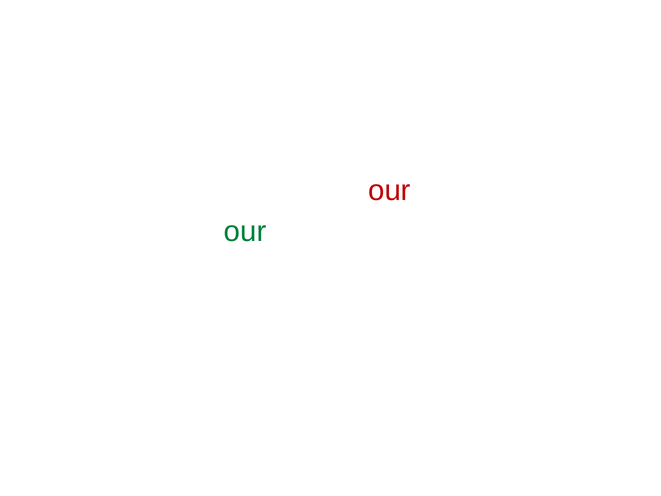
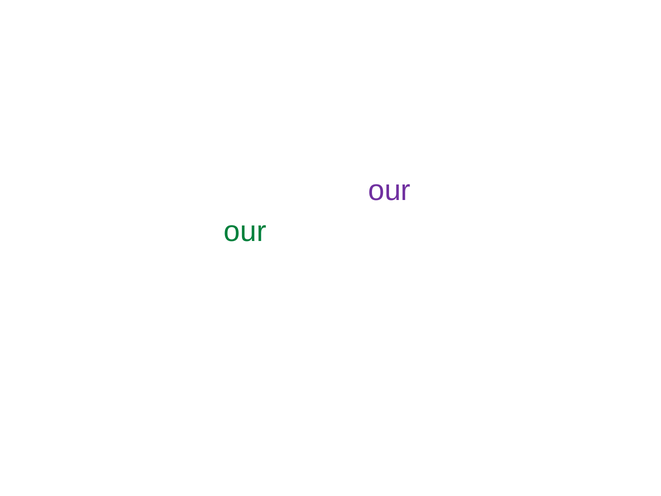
our at (389, 190) colour: red -> purple
